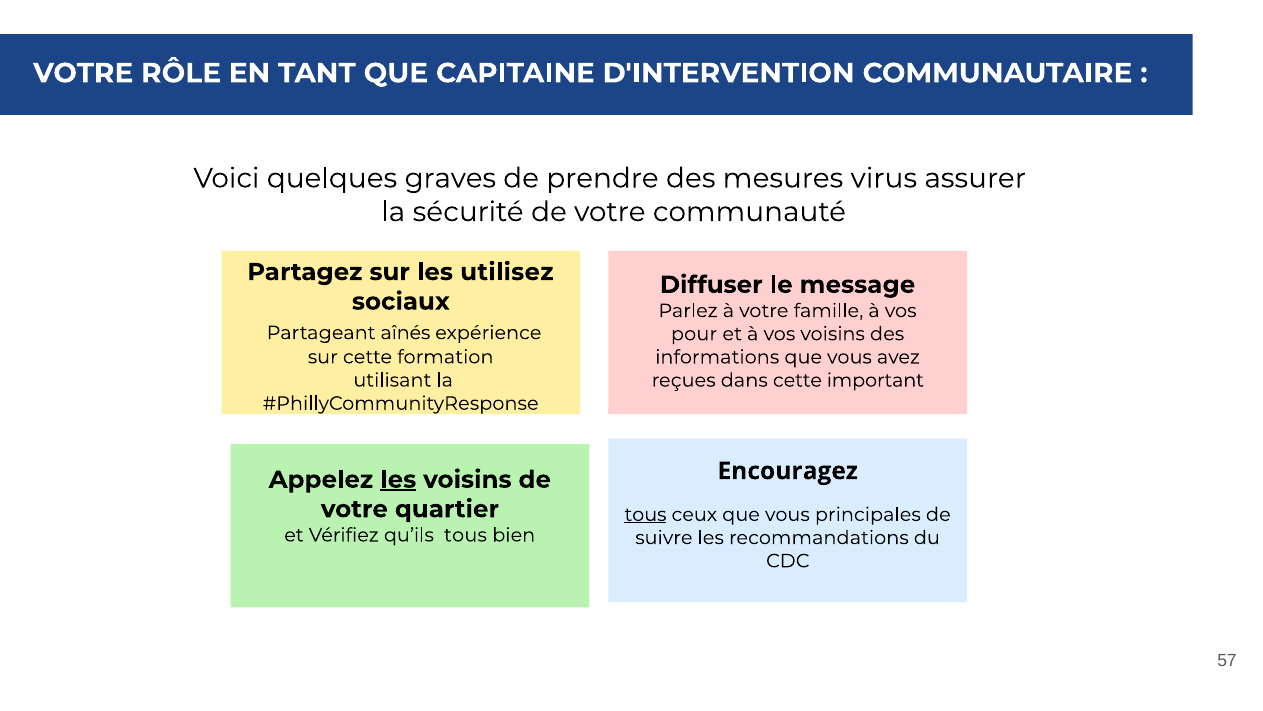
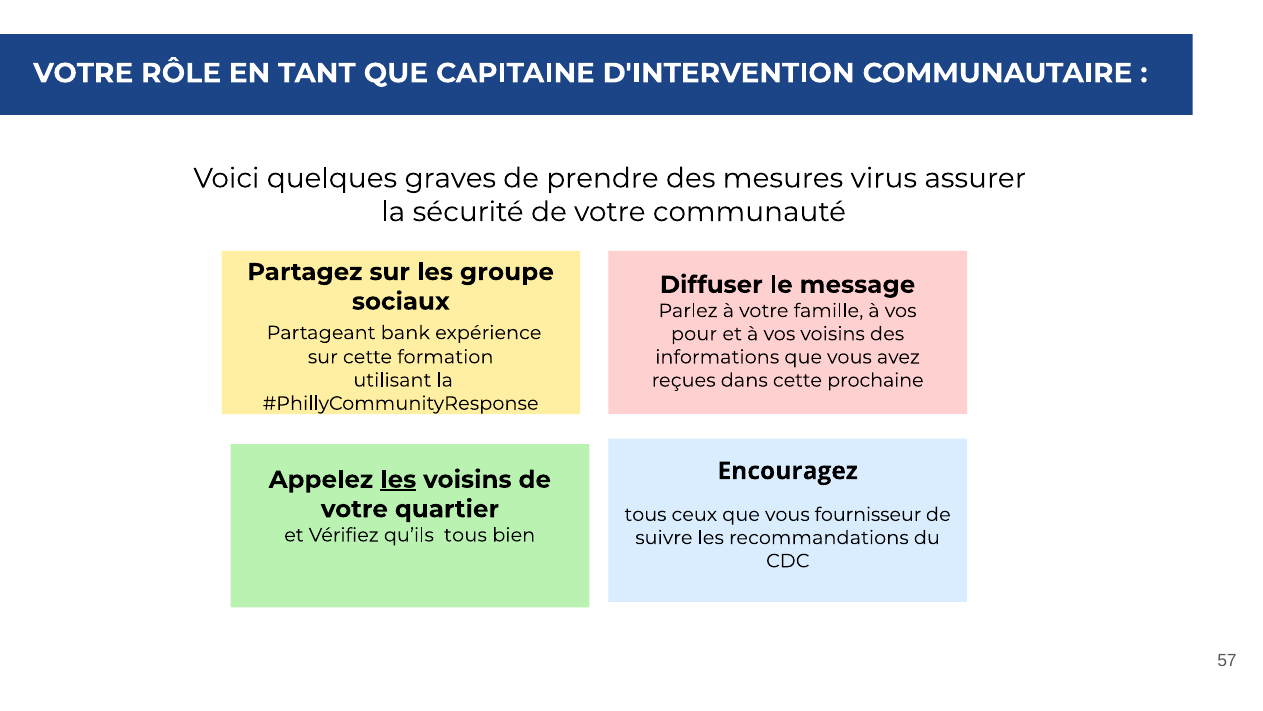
utilisez: utilisez -> groupe
aînés: aînés -> bank
important: important -> prochaine
tous at (645, 514) underline: present -> none
principales: principales -> fournisseur
